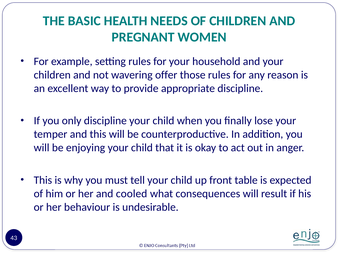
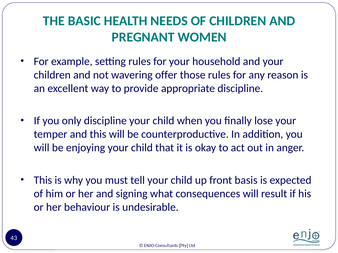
table: table -> basis
cooled: cooled -> signing
